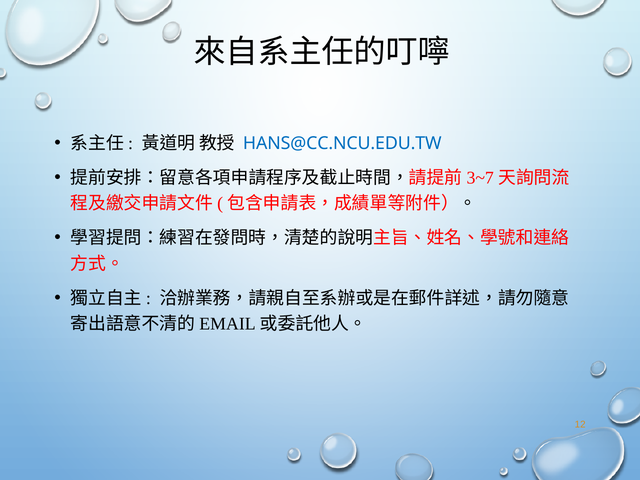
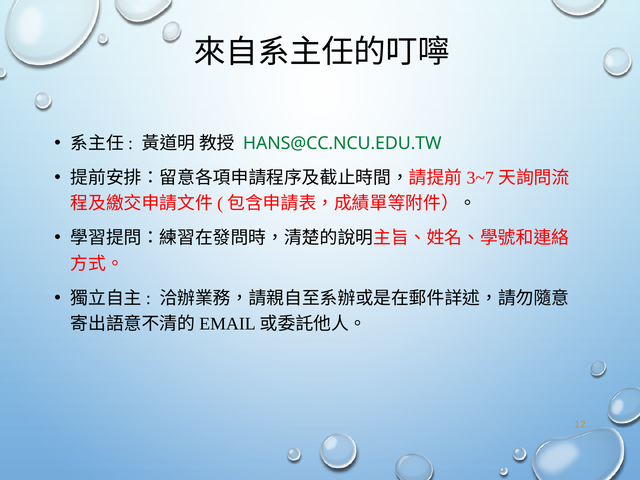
HANS@CC.NCU.EDU.TW colour: blue -> green
